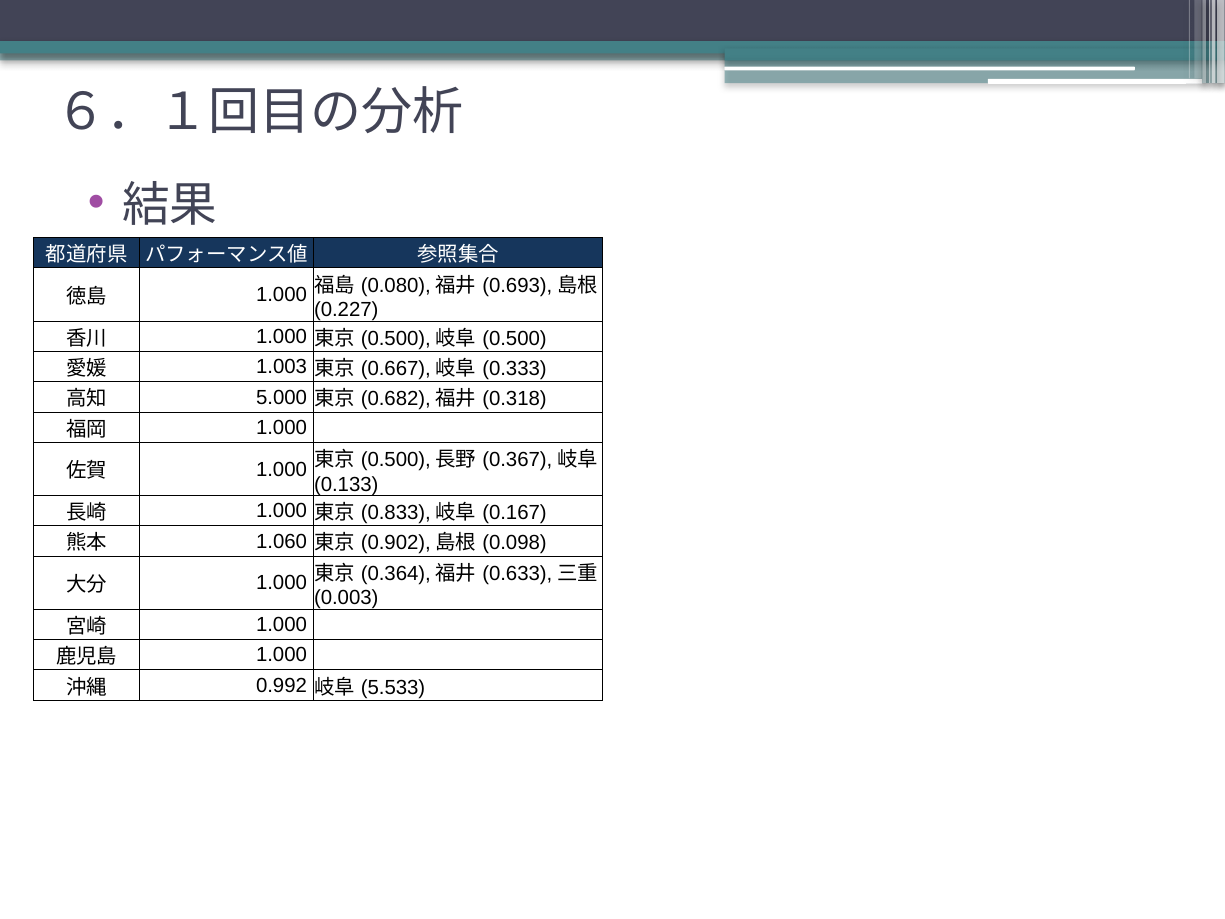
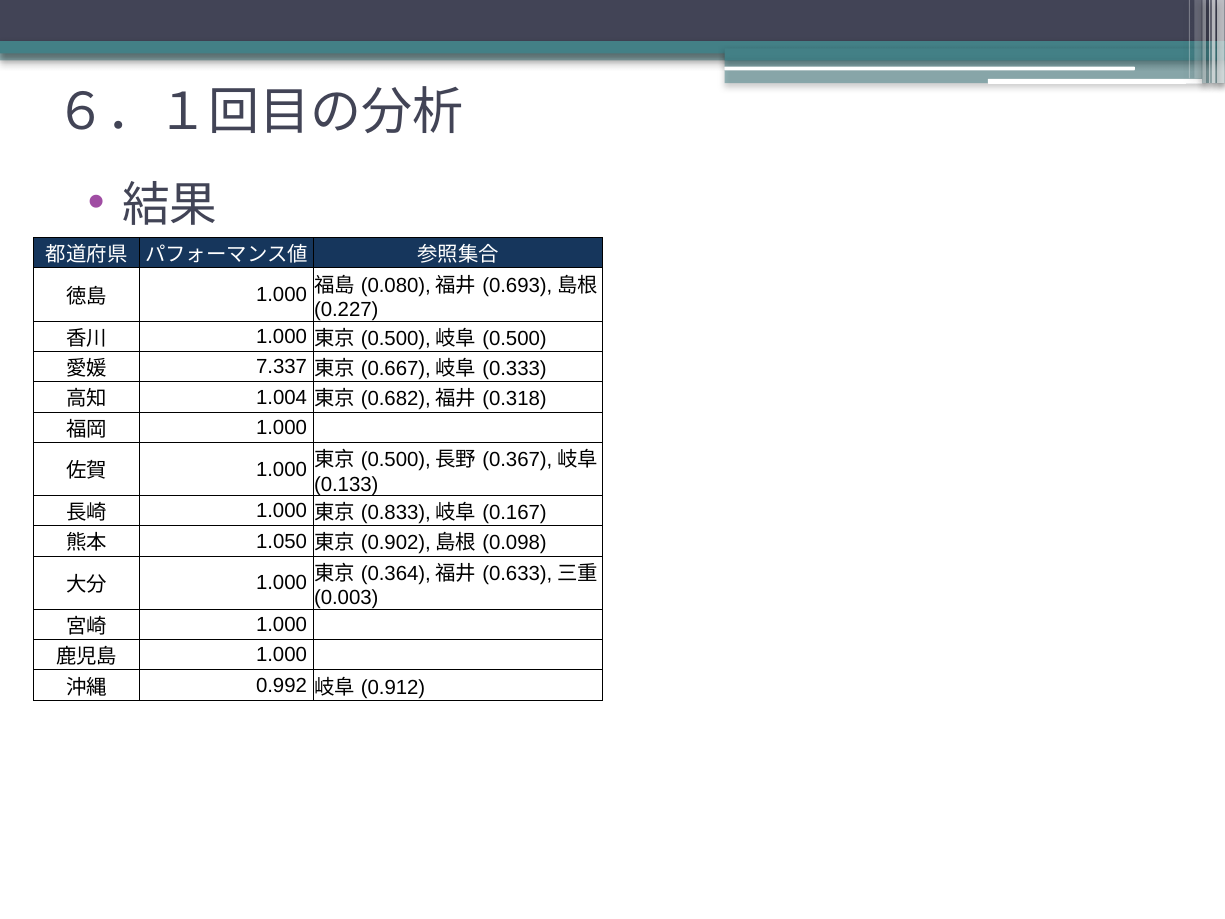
1.003: 1.003 -> 7.337
5.000: 5.000 -> 1.004
1.060: 1.060 -> 1.050
5.533: 5.533 -> 0.912
